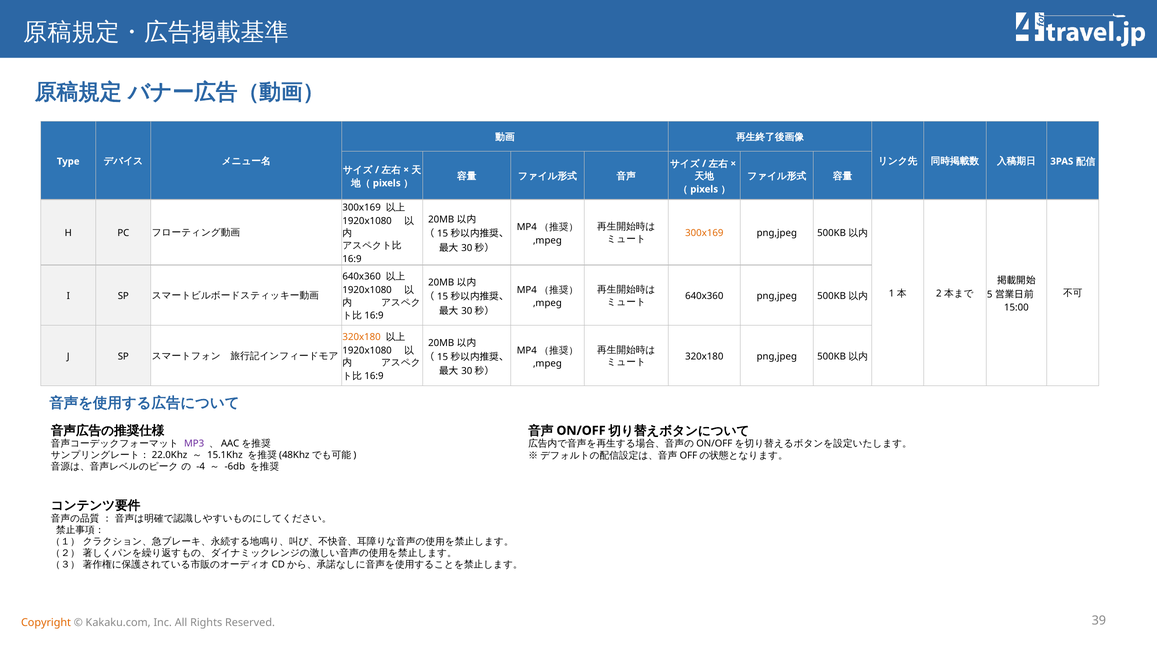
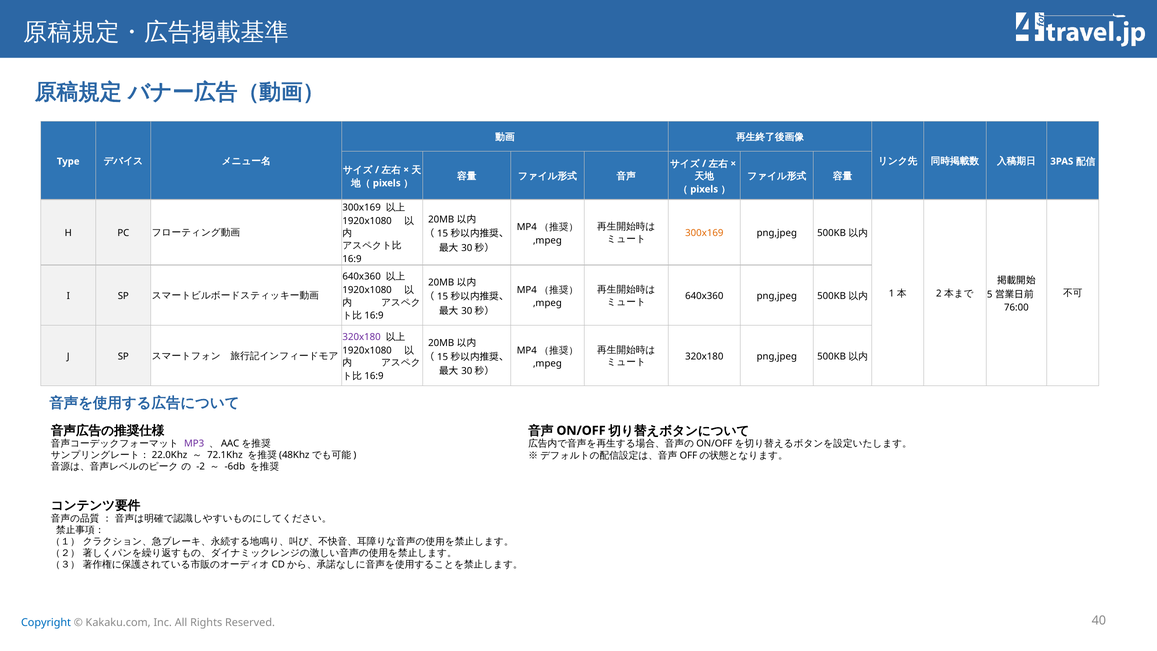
15:00: 15:00 -> 76:00
320x180 at (362, 337) colour: orange -> purple
15.1Khz: 15.1Khz -> 72.1Khz
-4: -4 -> -2
Copyright colour: orange -> blue
39: 39 -> 40
